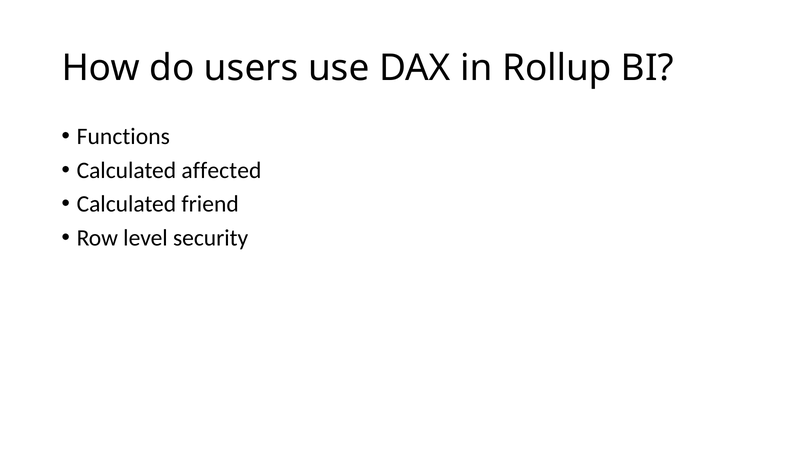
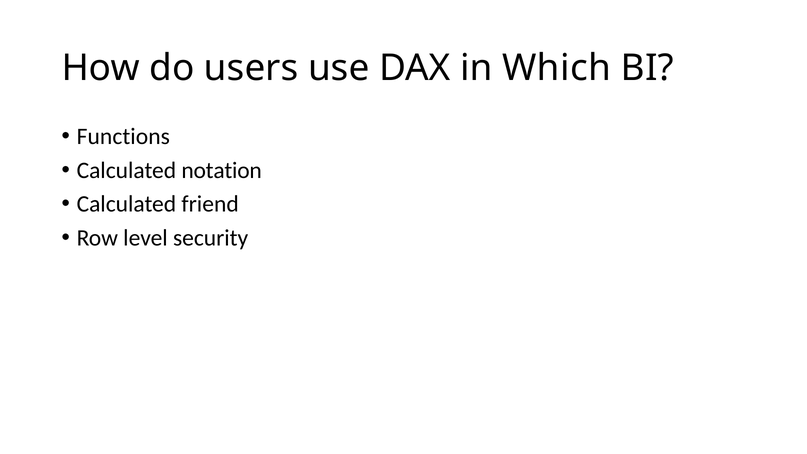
Rollup: Rollup -> Which
affected: affected -> notation
